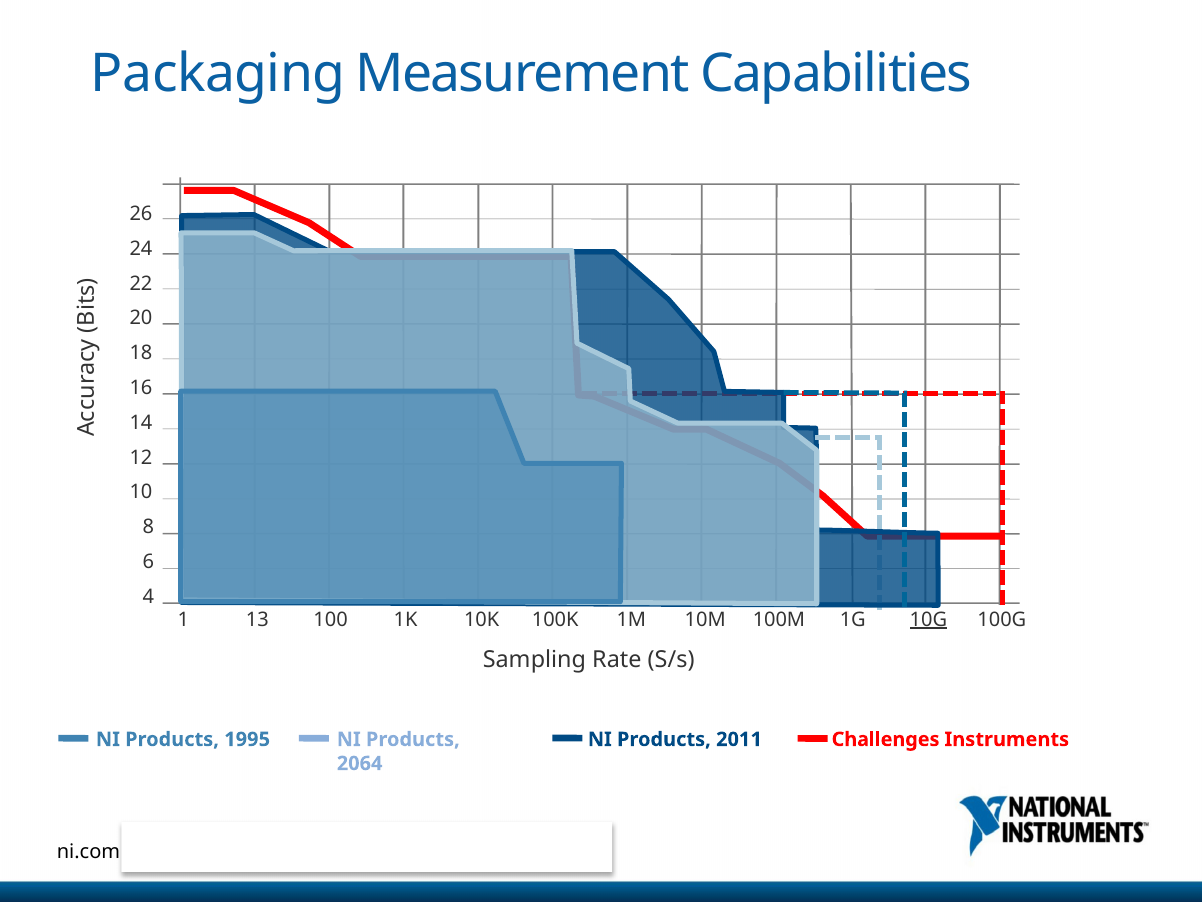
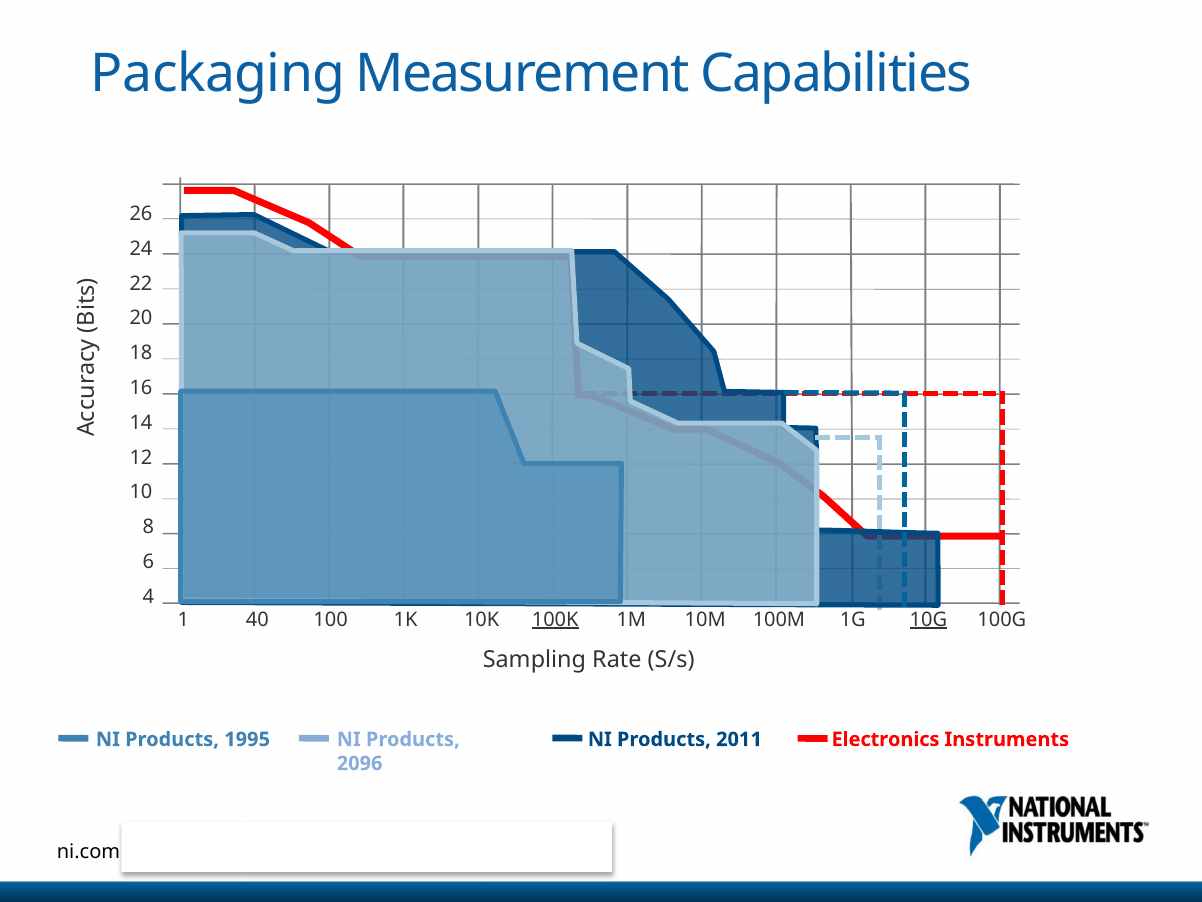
13: 13 -> 40
100K underline: none -> present
Challenges: Challenges -> Electronics
2064: 2064 -> 2096
